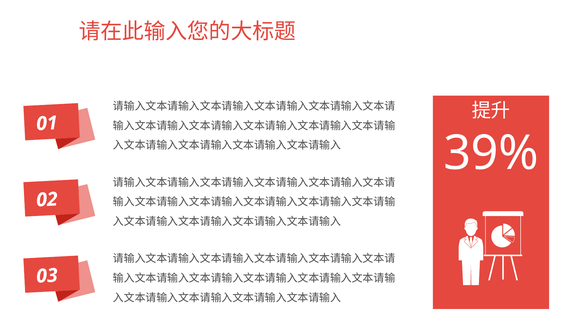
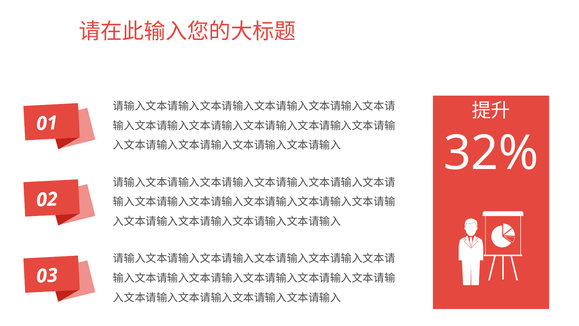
39%: 39% -> 32%
